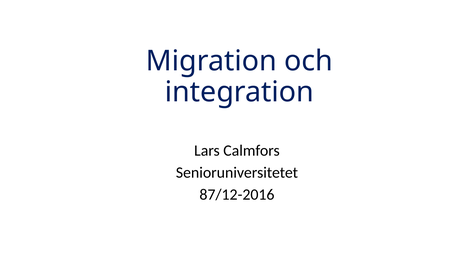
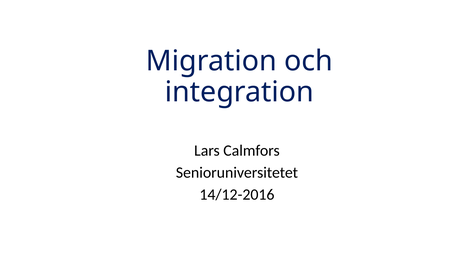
87/12-2016: 87/12-2016 -> 14/12-2016
